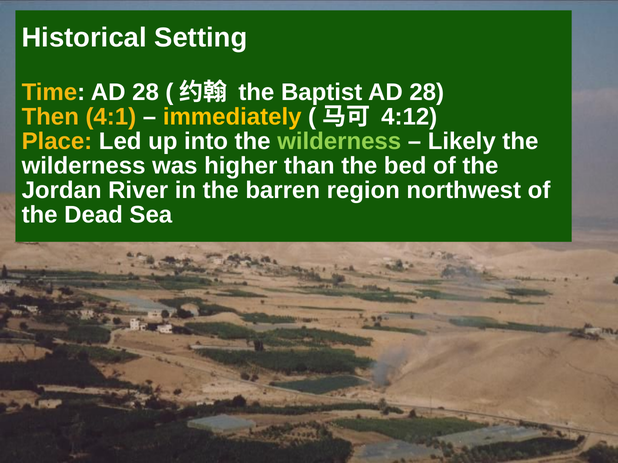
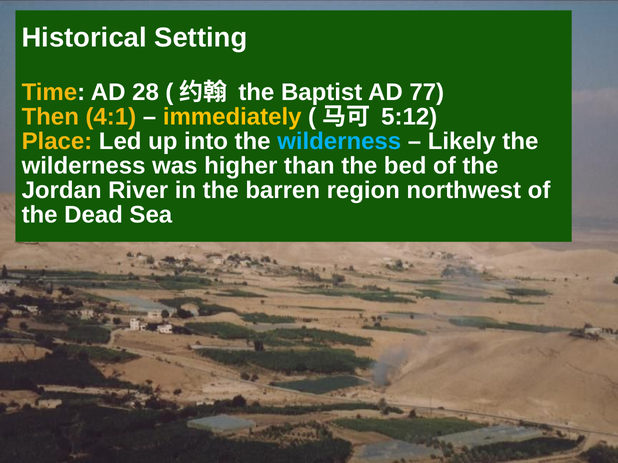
Baptist AD 28: 28 -> 77
4:12: 4:12 -> 5:12
wilderness at (339, 141) colour: light green -> light blue
